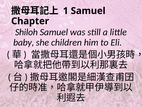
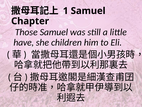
Shiloh: Shiloh -> Those
baby: baby -> have
